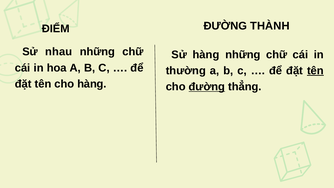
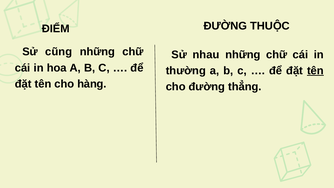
THÀNH: THÀNH -> THUỘC
nhau: nhau -> cũng
Sử hàng: hàng -> nhau
đường at (207, 87) underline: present -> none
